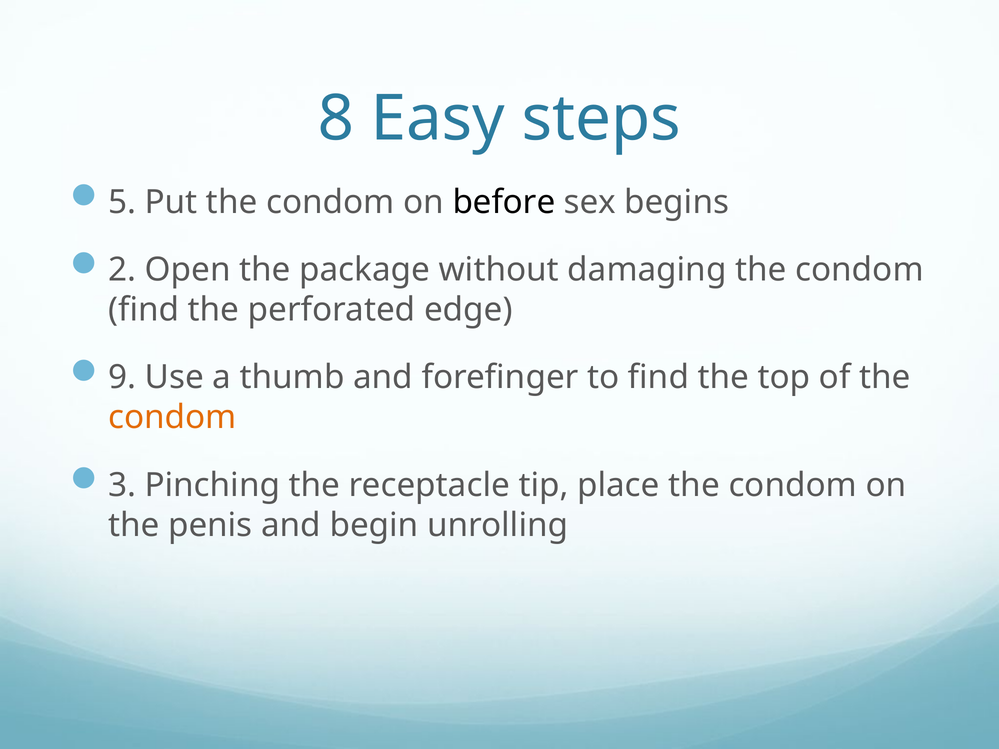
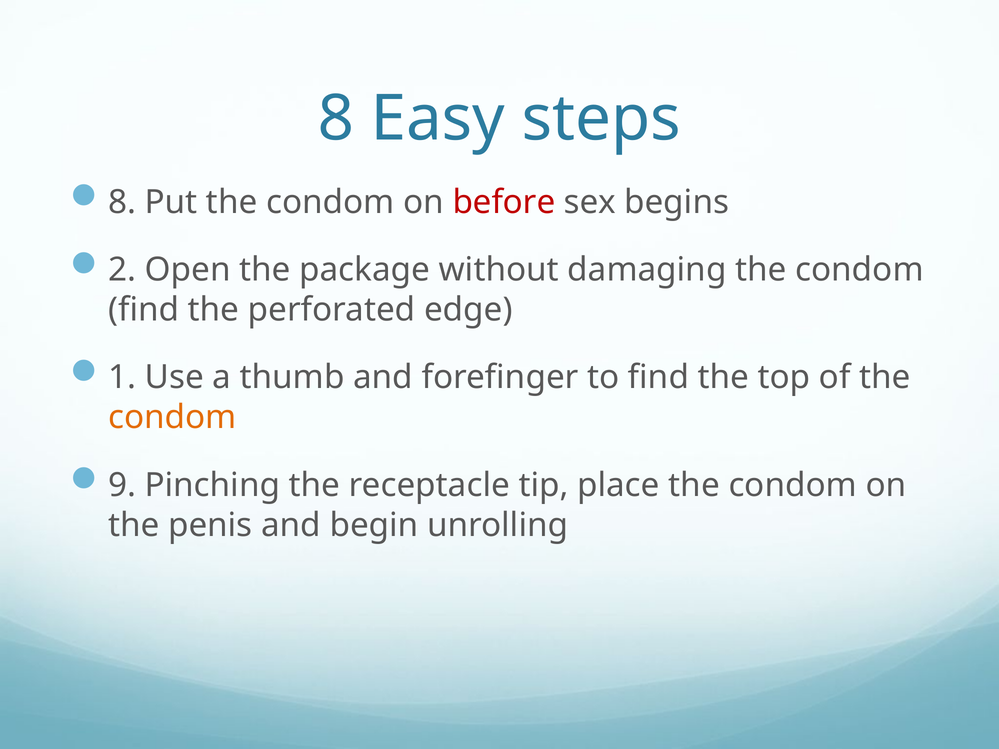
5 at (122, 202): 5 -> 8
before colour: black -> red
9: 9 -> 1
3: 3 -> 9
